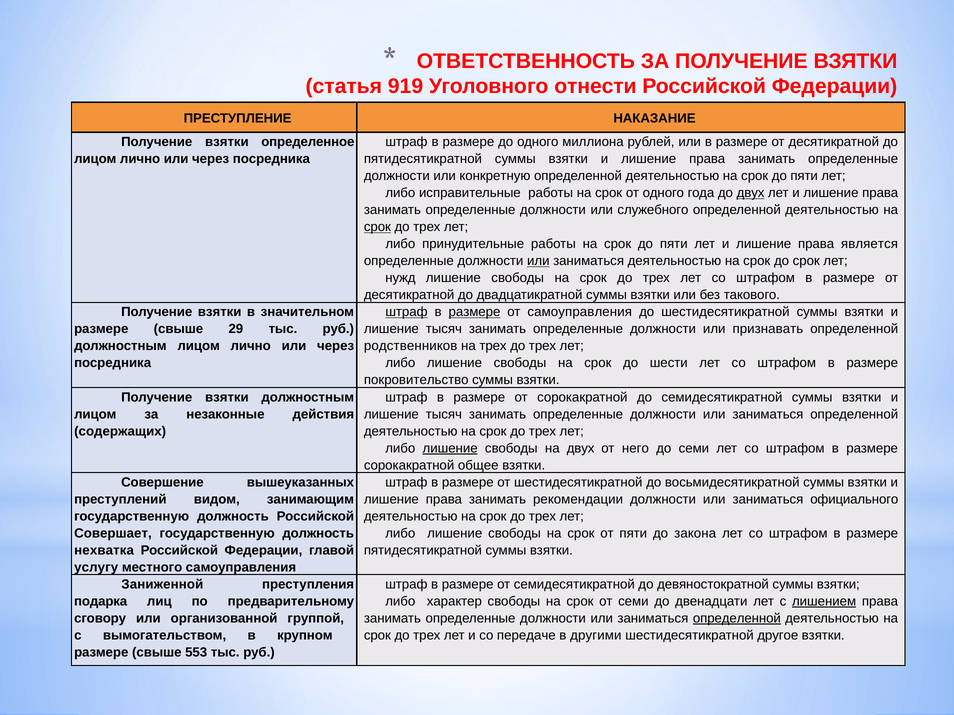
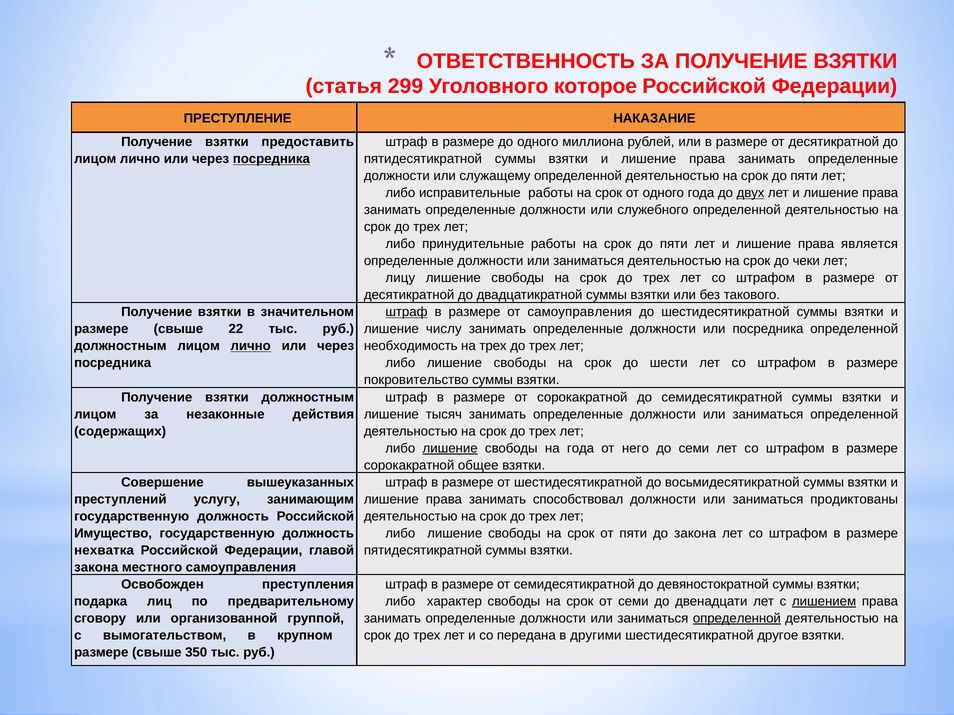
919: 919 -> 299
отнести: отнести -> которое
определенное: определенное -> предоставить
посредника at (271, 159) underline: none -> present
конкретную: конкретную -> служащему
срок at (377, 227) underline: present -> none
или at (538, 261) underline: present -> none
до срок: срок -> чеки
нужд: нужд -> лицу
размере at (475, 312) underline: present -> none
29: 29 -> 22
тысяч at (444, 329): тысяч -> числу
или признавать: признавать -> посредника
лично at (251, 346) underline: none -> present
родственников: родственников -> необходимость
на двух: двух -> года
видом: видом -> услугу
рекомендации: рекомендации -> способствовал
официального: официального -> продиктованы
Совершает: Совершает -> Имущество
услугу at (96, 568): услугу -> закона
Заниженной: Заниженной -> Освобожден
передаче: передаче -> передана
553: 553 -> 350
